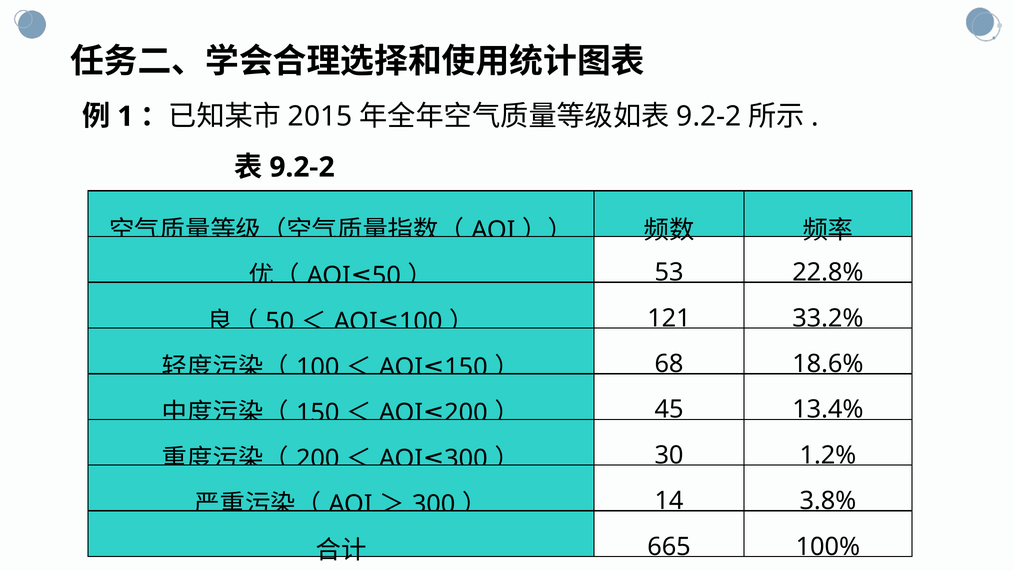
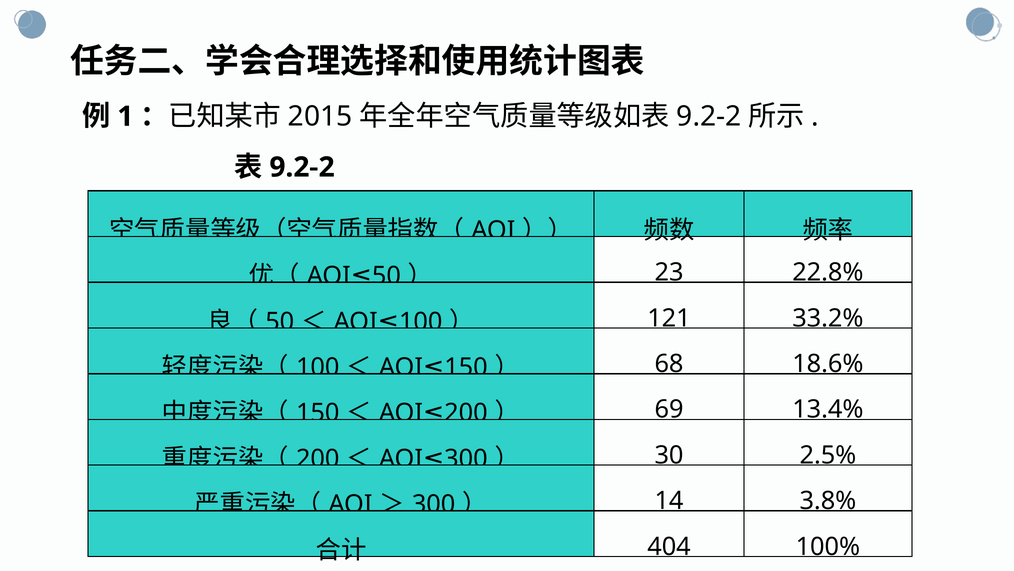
53: 53 -> 23
45: 45 -> 69
1.2%: 1.2% -> 2.5%
665: 665 -> 404
